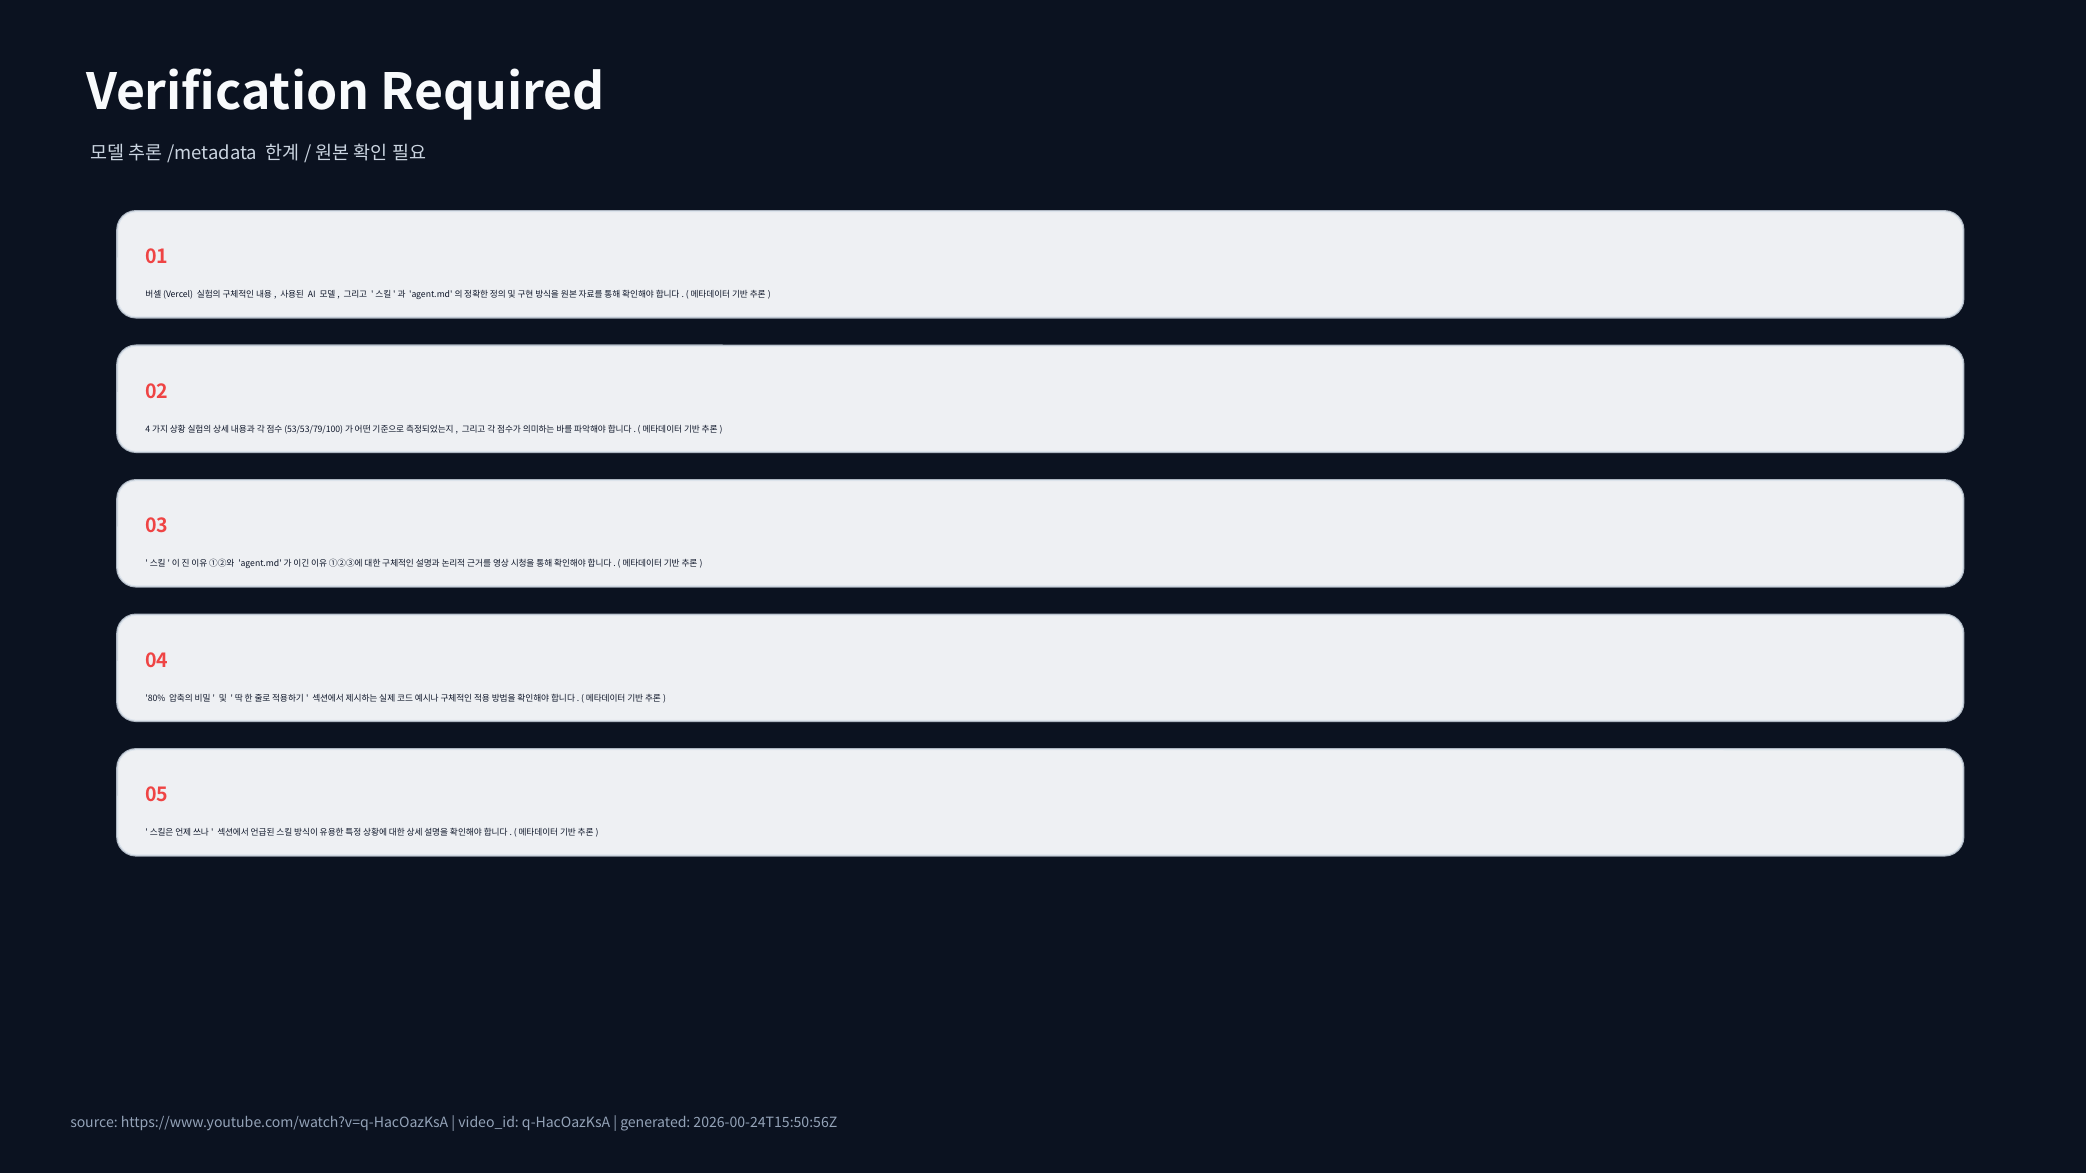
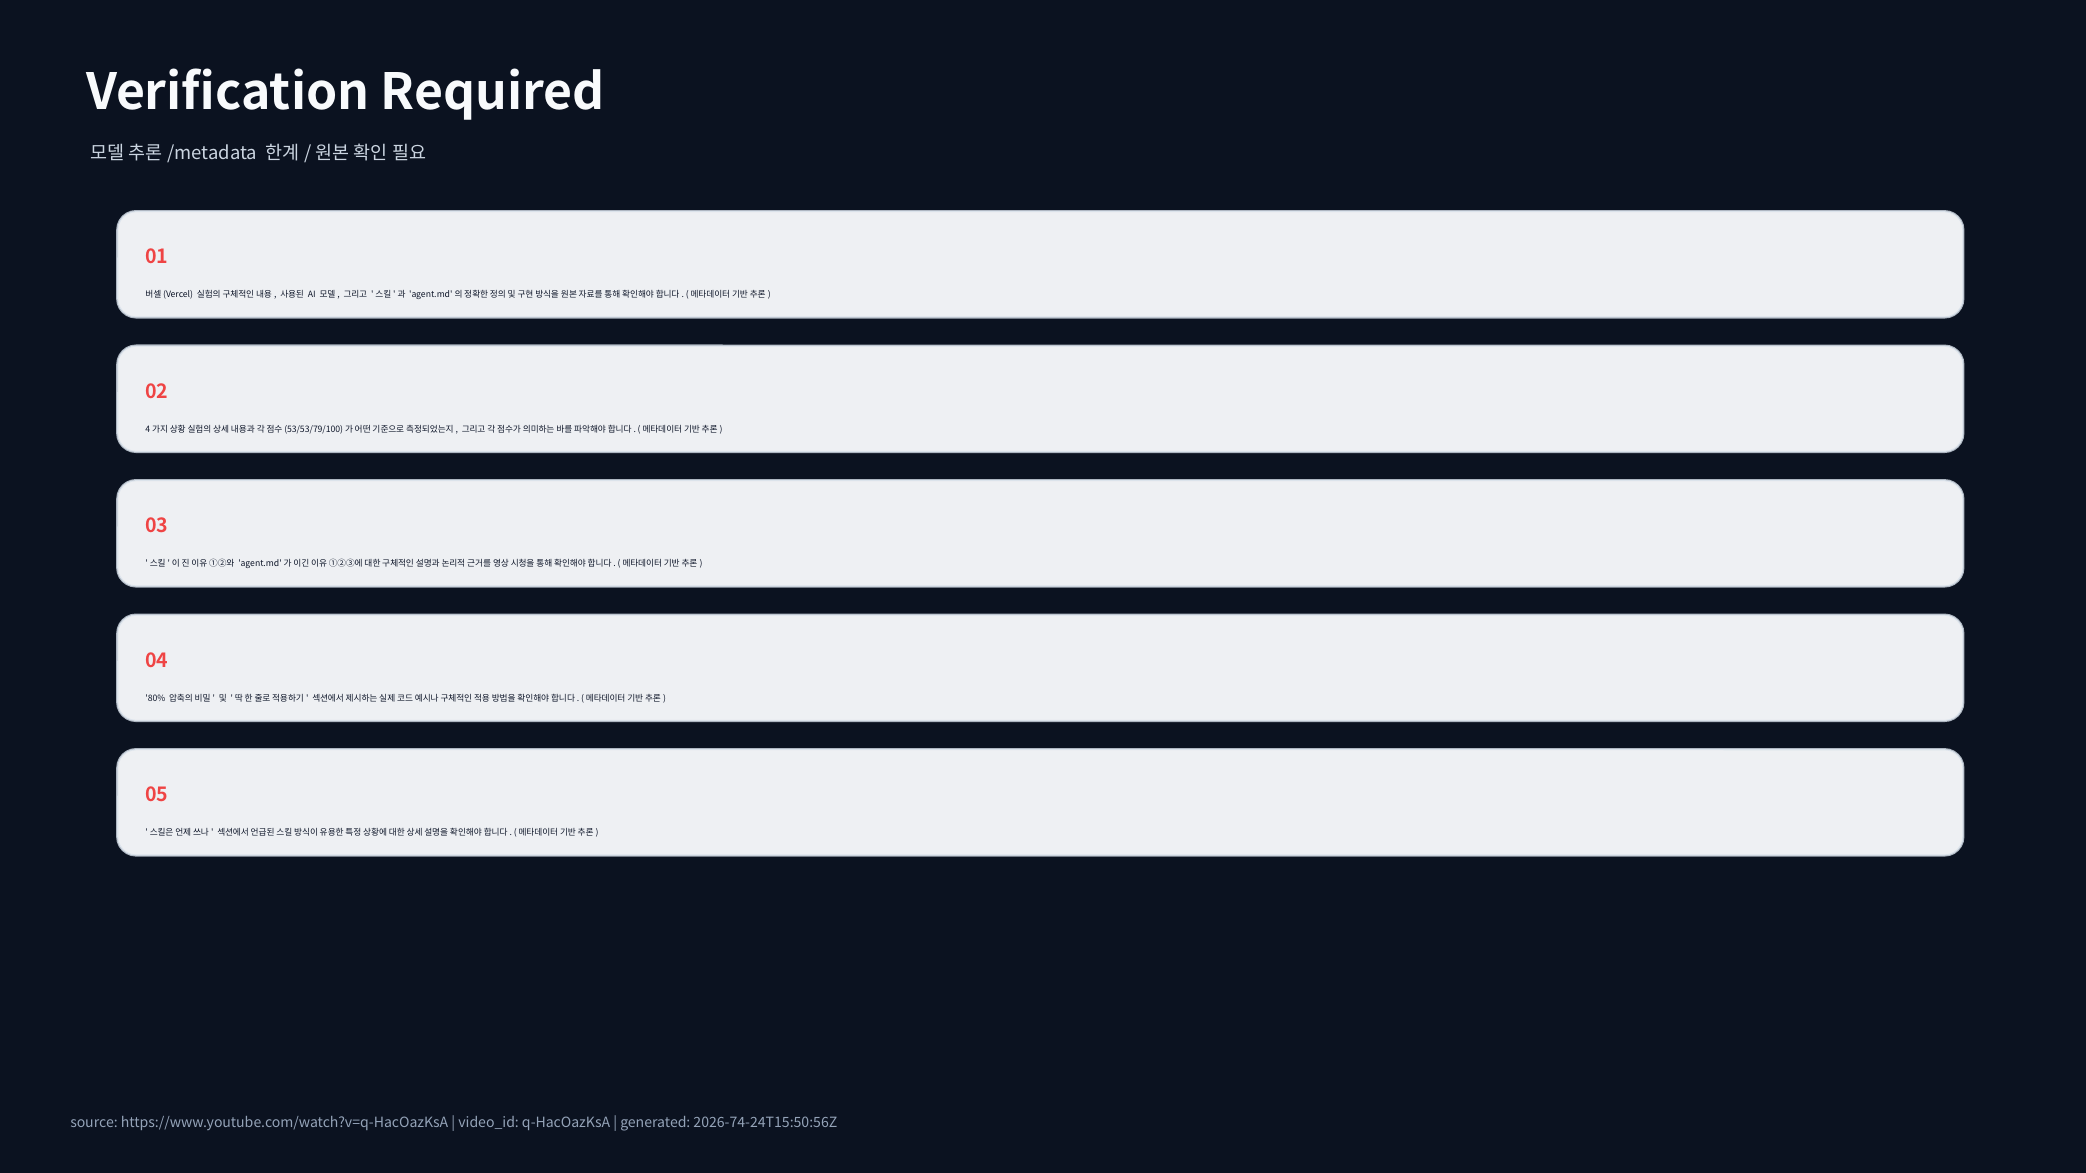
2026-00-24T15:50:56Z: 2026-00-24T15:50:56Z -> 2026-74-24T15:50:56Z
